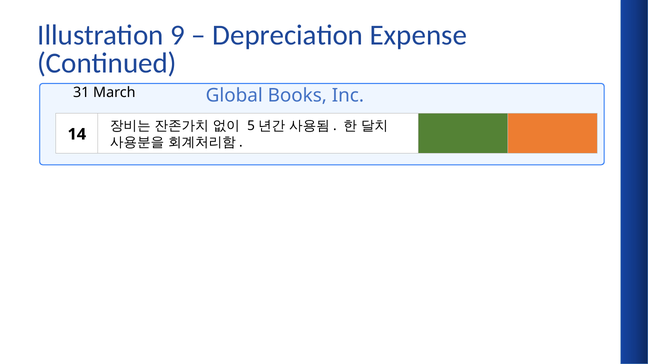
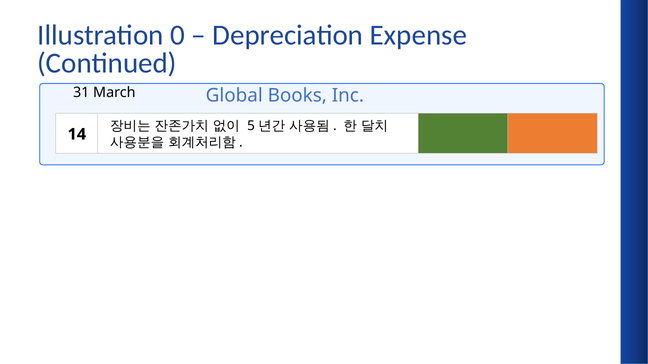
9: 9 -> 0
